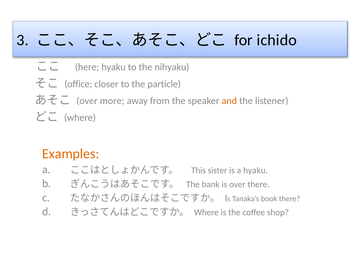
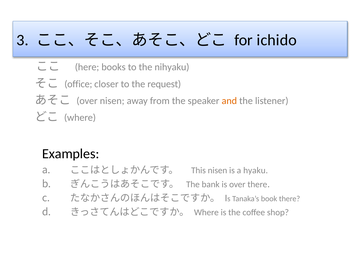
here hyaku: hyaku -> books
particle: particle -> request
over more: more -> nisen
Examples colour: orange -> black
This sister: sister -> nisen
